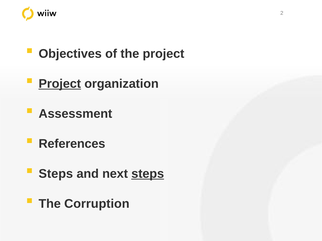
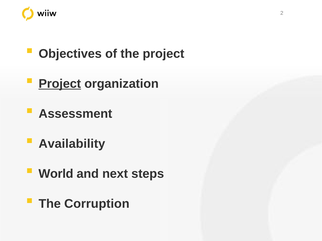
References: References -> Availability
Steps at (56, 174): Steps -> World
steps at (148, 174) underline: present -> none
